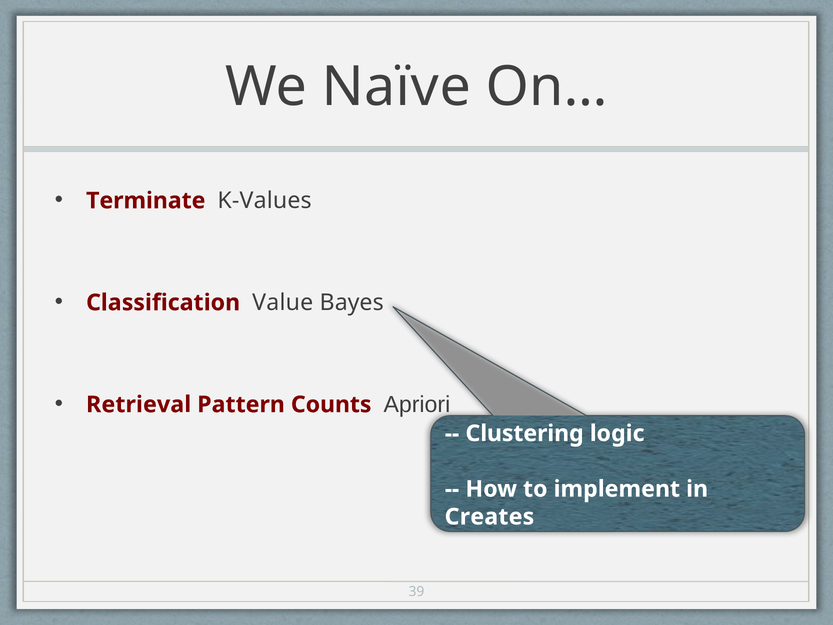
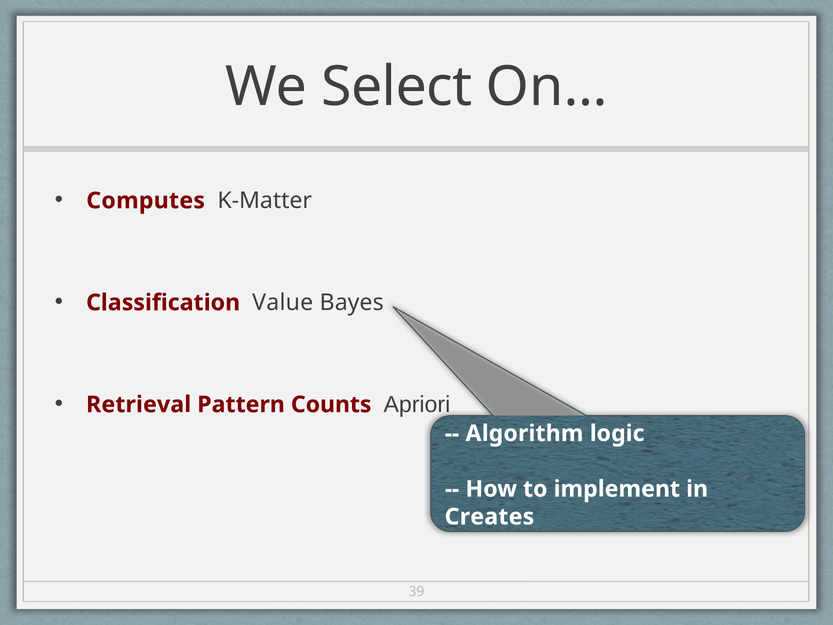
Naïve: Naïve -> Select
Terminate: Terminate -> Computes
K-Values: K-Values -> K-Matter
Clustering: Clustering -> Algorithm
